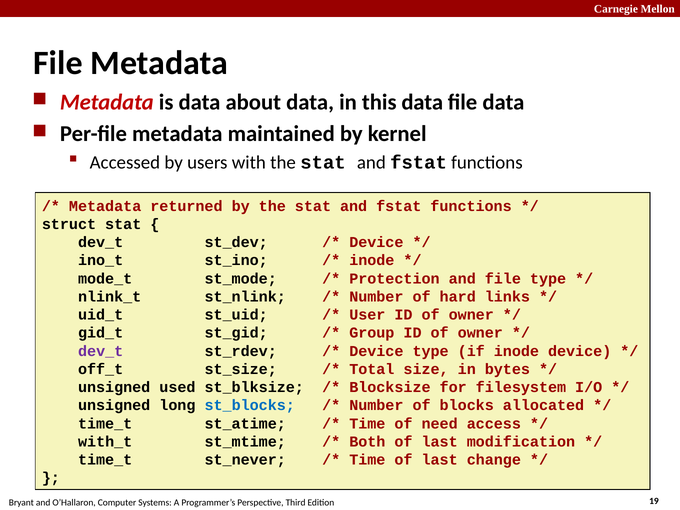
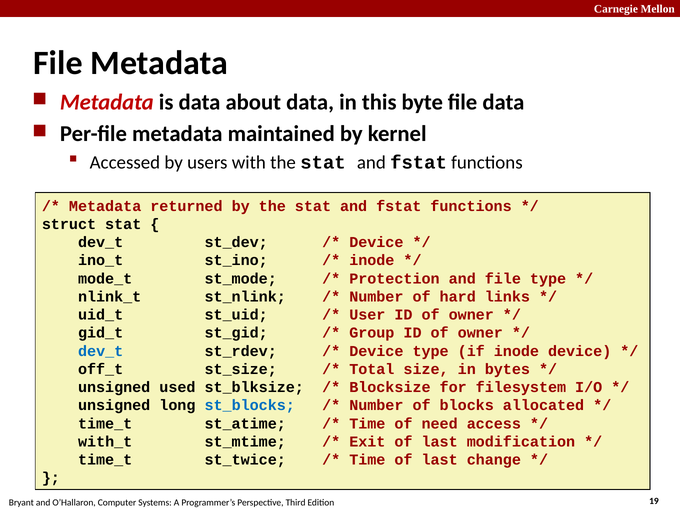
this data: data -> byte
dev_t at (101, 351) colour: purple -> blue
Both: Both -> Exit
st_never: st_never -> st_twice
